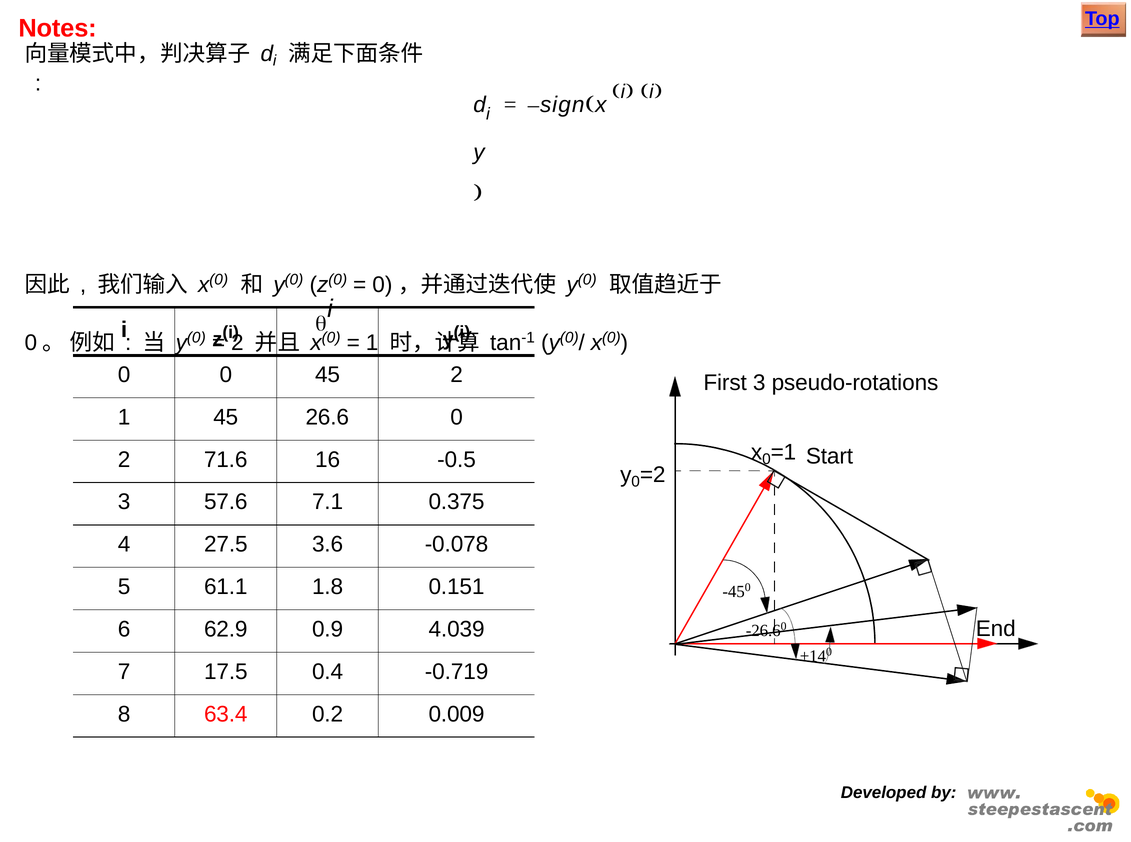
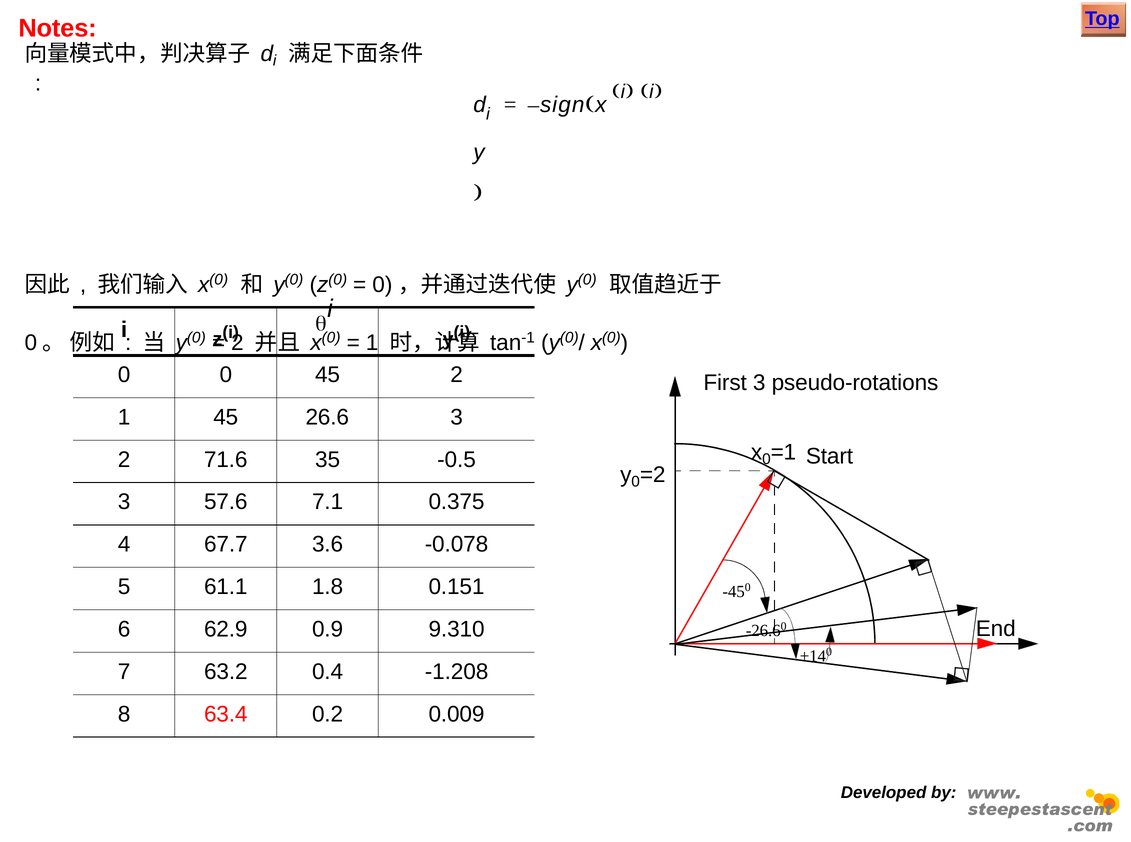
26.6 0: 0 -> 3
16: 16 -> 35
27.5: 27.5 -> 67.7
4.039: 4.039 -> 9.310
17.5: 17.5 -> 63.2
-0.719: -0.719 -> -1.208
